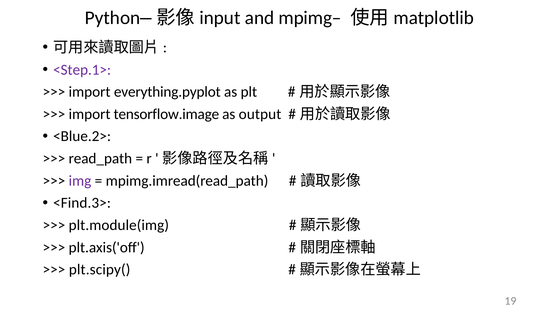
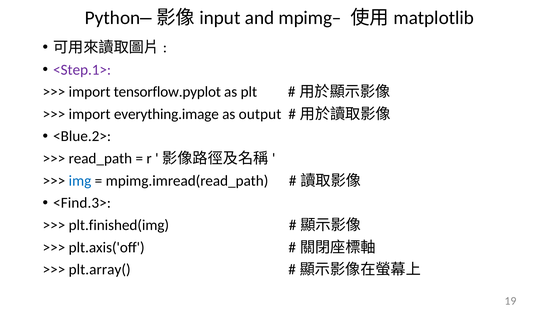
everything.pyplot: everything.pyplot -> tensorflow.pyplot
tensorflow.image: tensorflow.image -> everything.image
img colour: purple -> blue
plt.module(img: plt.module(img -> plt.finished(img
plt.scipy(: plt.scipy( -> plt.array(
